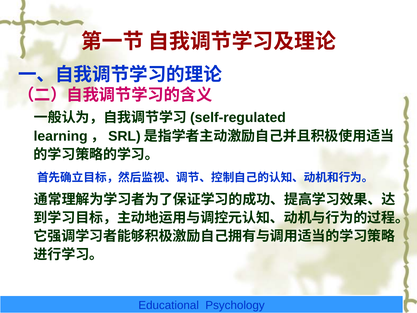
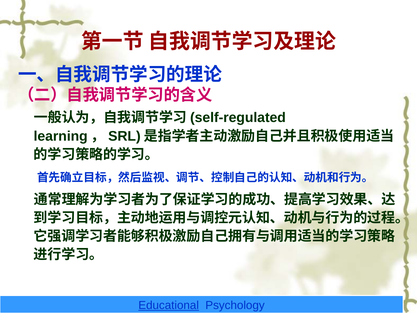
Educational underline: none -> present
